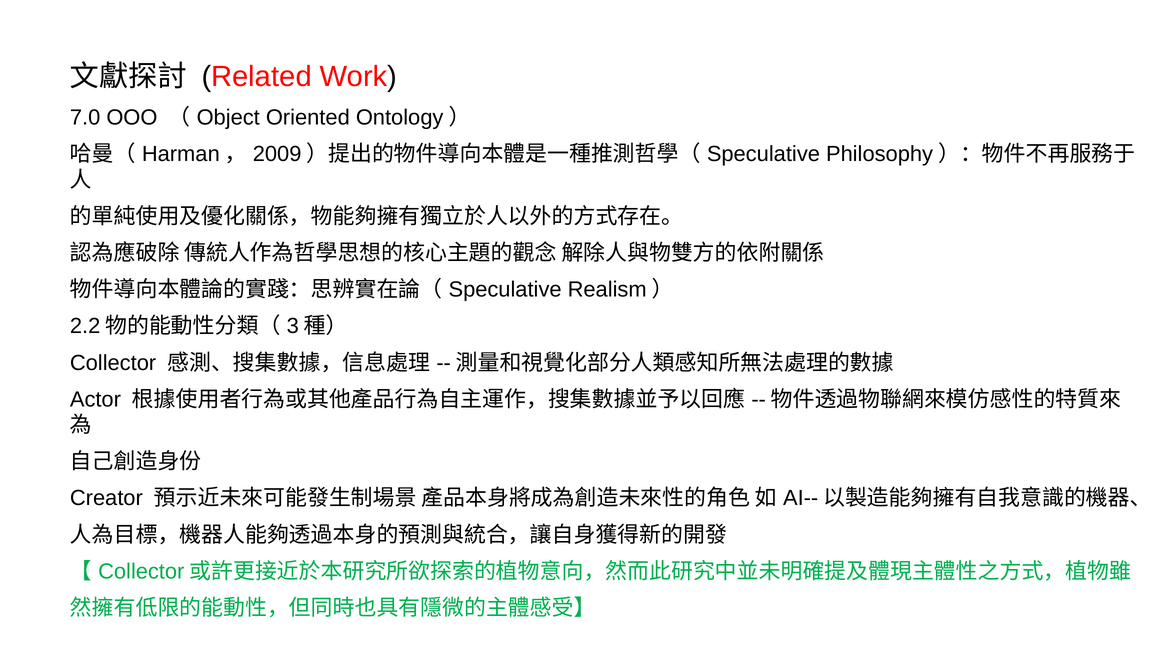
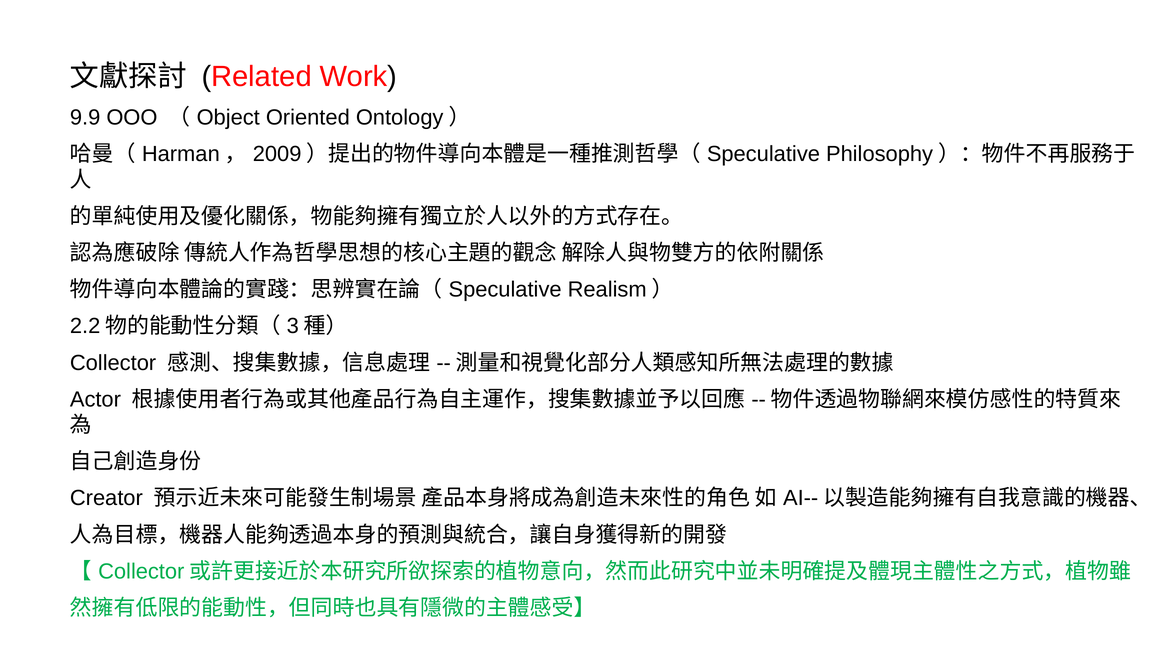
7.0: 7.0 -> 9.9
